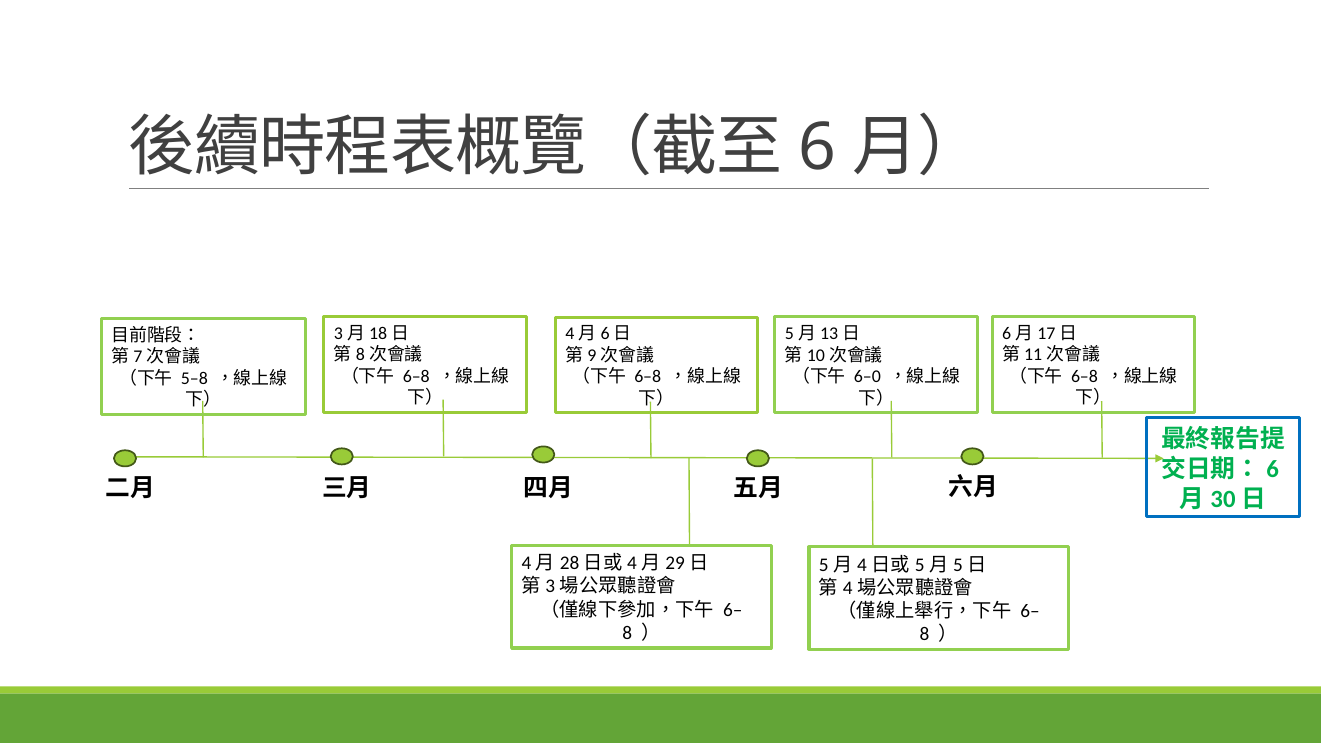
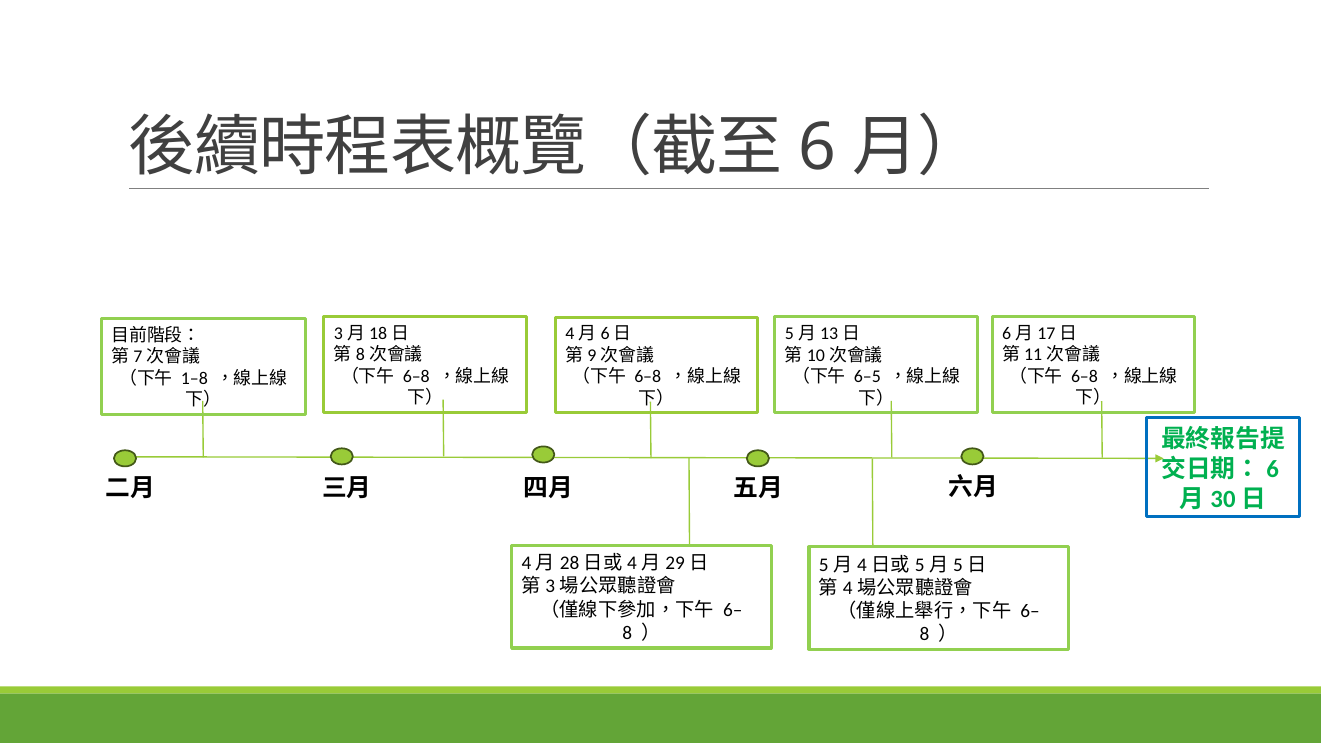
6–0: 6–0 -> 6–5
5–8: 5–8 -> 1–8
